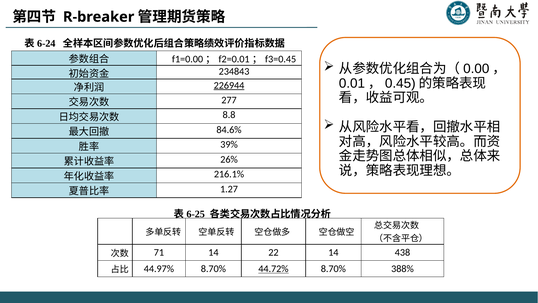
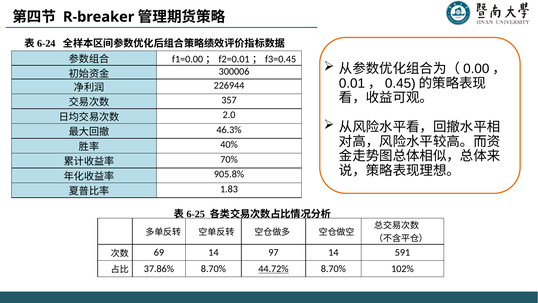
234843: 234843 -> 300006
226944 underline: present -> none
277: 277 -> 357
8.8: 8.8 -> 2.0
84.6%: 84.6% -> 46.3%
39%: 39% -> 40%
26%: 26% -> 70%
216.1%: 216.1% -> 905.8%
1.27: 1.27 -> 1.83
71: 71 -> 69
22: 22 -> 97
438: 438 -> 591
44.97%: 44.97% -> 37.86%
388%: 388% -> 102%
